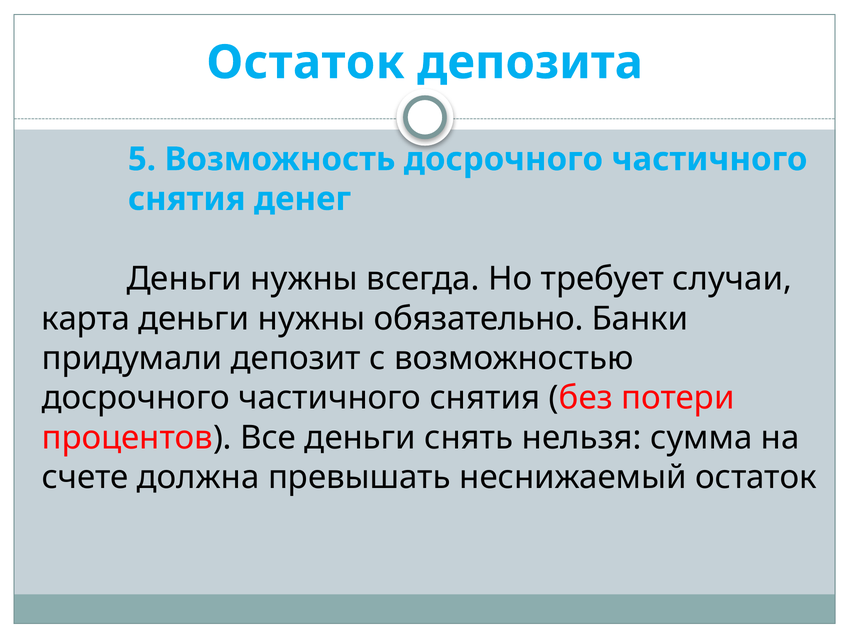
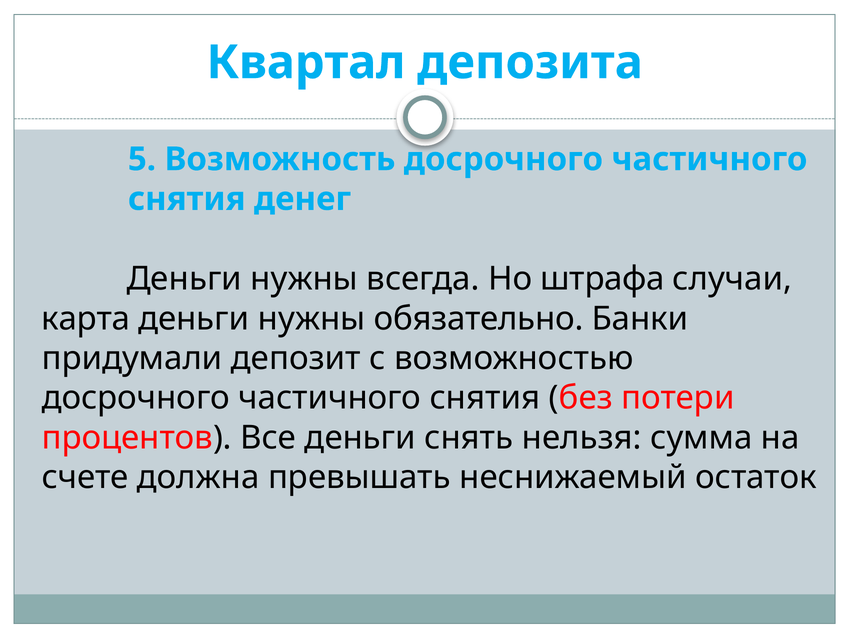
Остаток at (306, 63): Остаток -> Квартал
требует: требует -> штрафа
